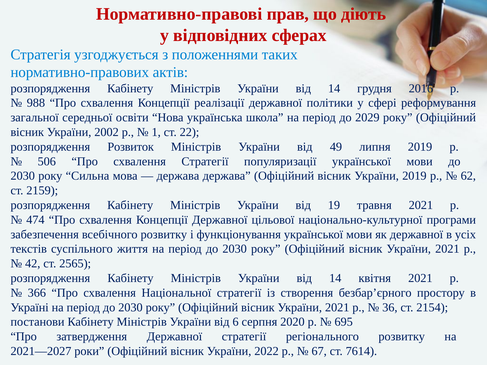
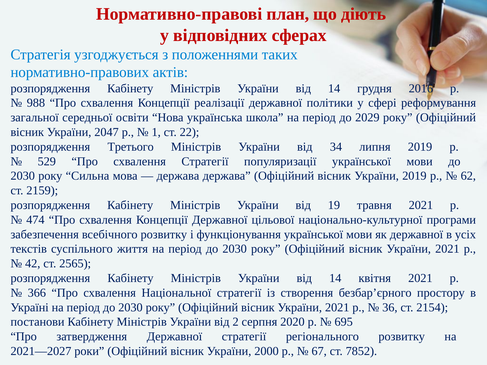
прав: прав -> план
2002: 2002 -> 2047
Розвиток: Розвиток -> Третього
49: 49 -> 34
506: 506 -> 529
6: 6 -> 2
2022: 2022 -> 2000
7614: 7614 -> 7852
